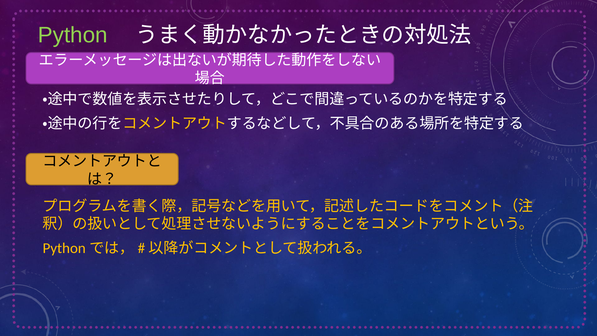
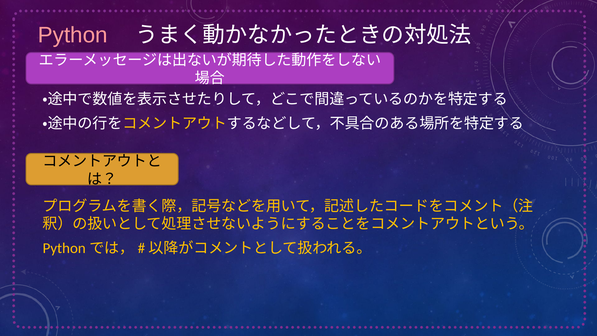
Python colour: light green -> pink
